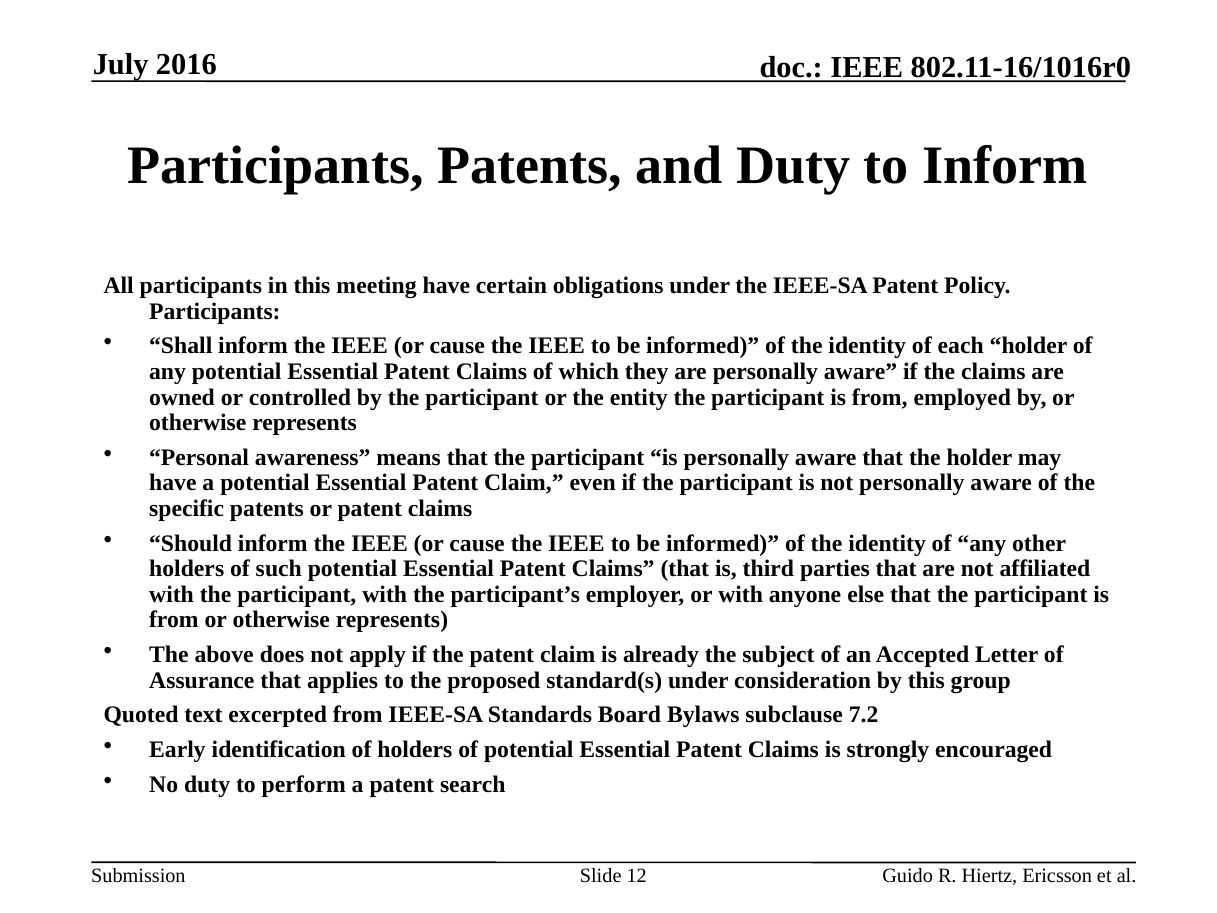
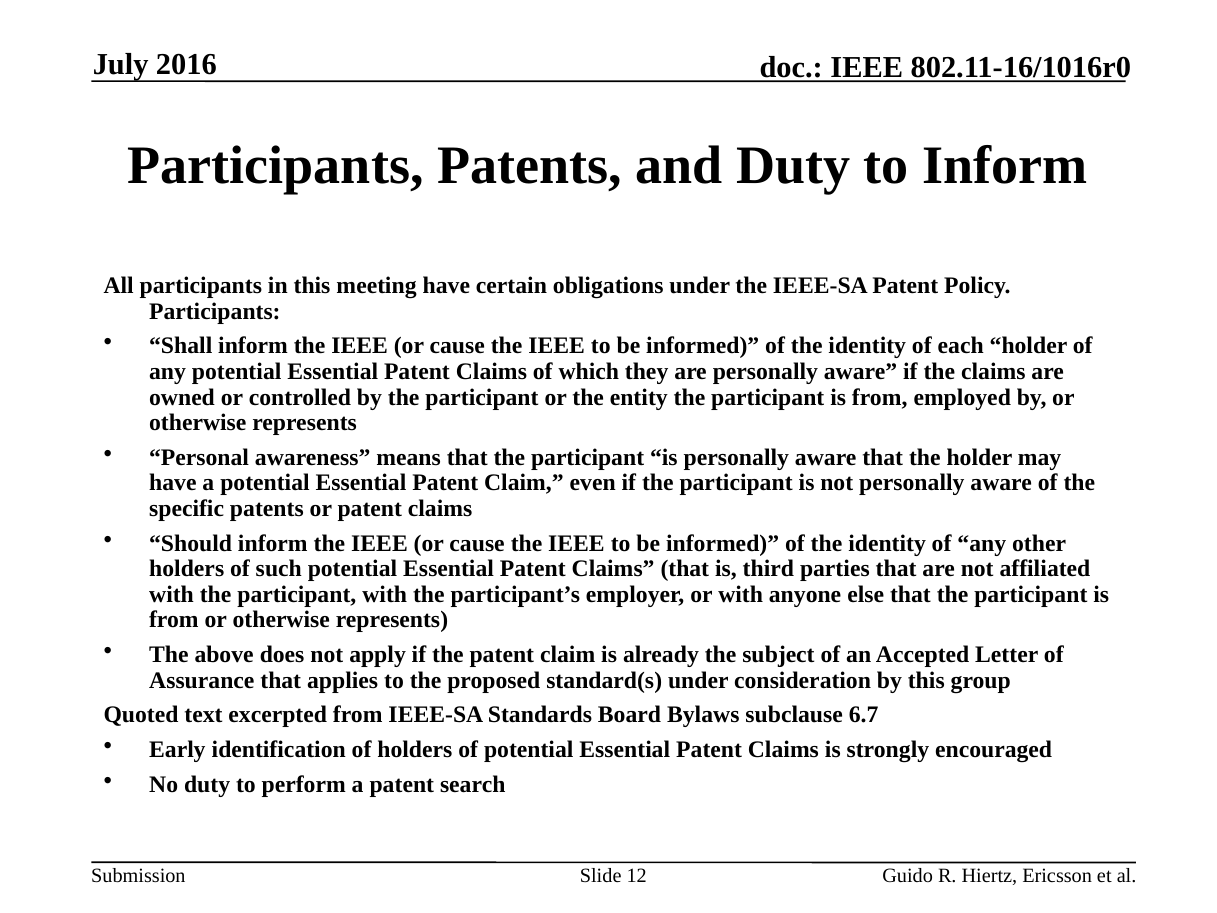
7.2: 7.2 -> 6.7
